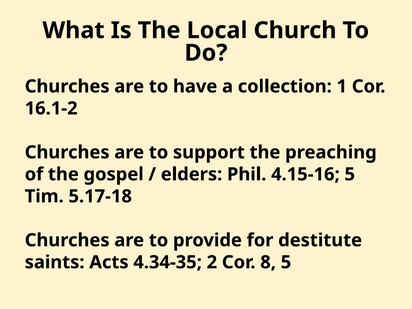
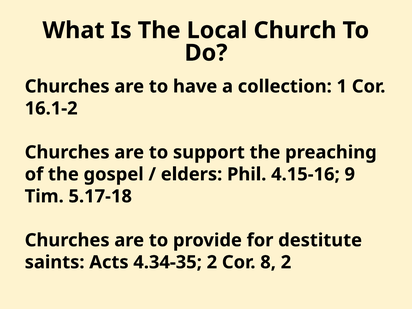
4.15-16 5: 5 -> 9
8 5: 5 -> 2
